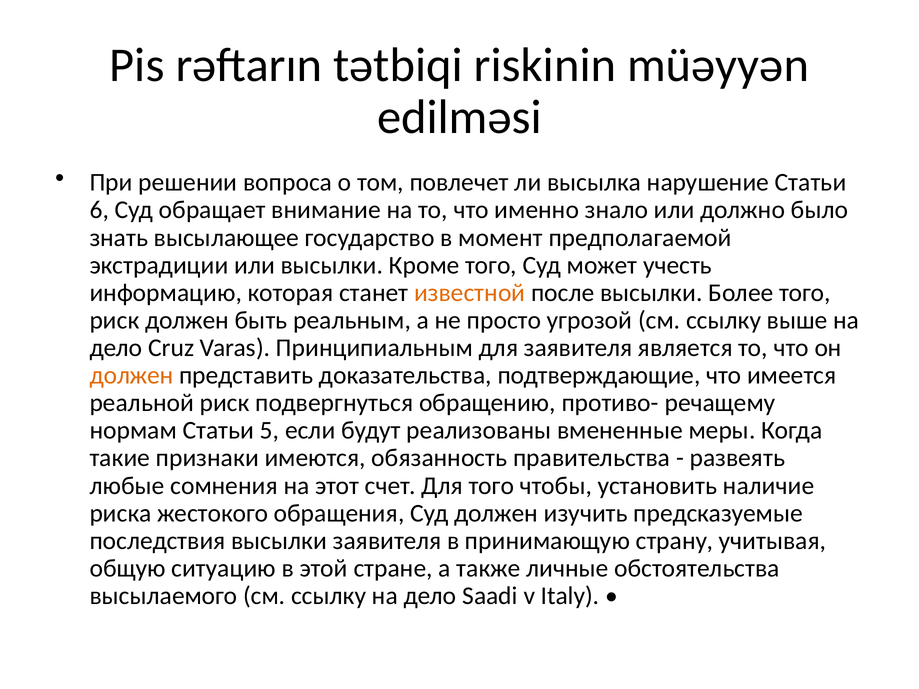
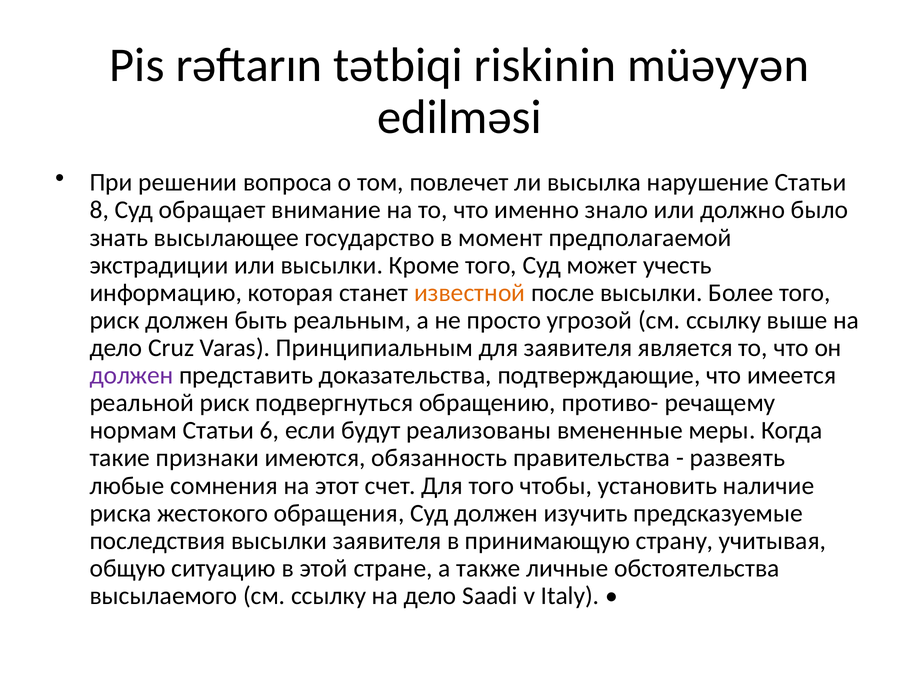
6: 6 -> 8
должен at (132, 376) colour: orange -> purple
5: 5 -> 6
